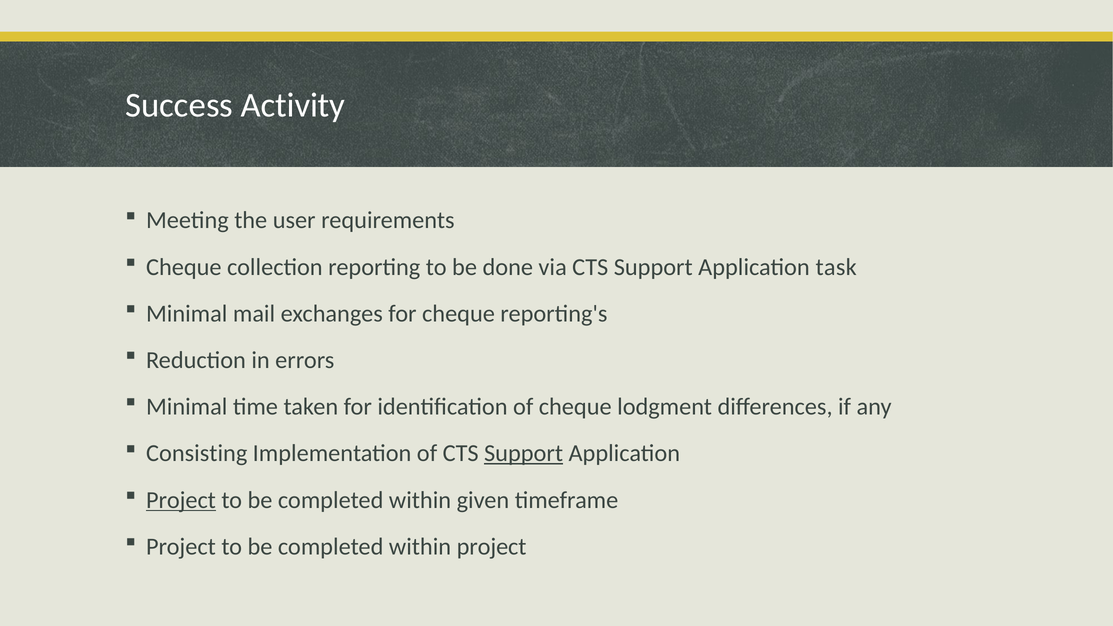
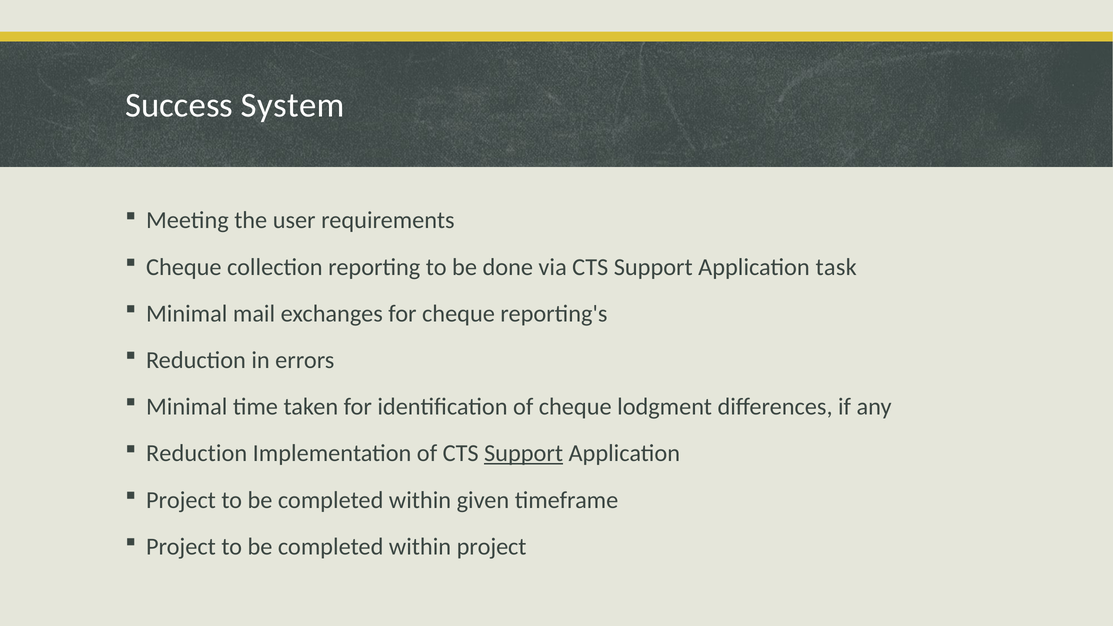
Activity: Activity -> System
Consisting at (197, 453): Consisting -> Reduction
Project at (181, 500) underline: present -> none
